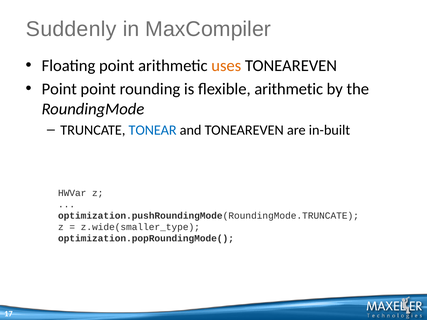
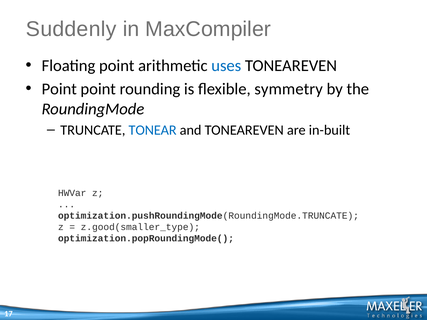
uses colour: orange -> blue
flexible arithmetic: arithmetic -> symmetry
z.wide(smaller_type: z.wide(smaller_type -> z.good(smaller_type
